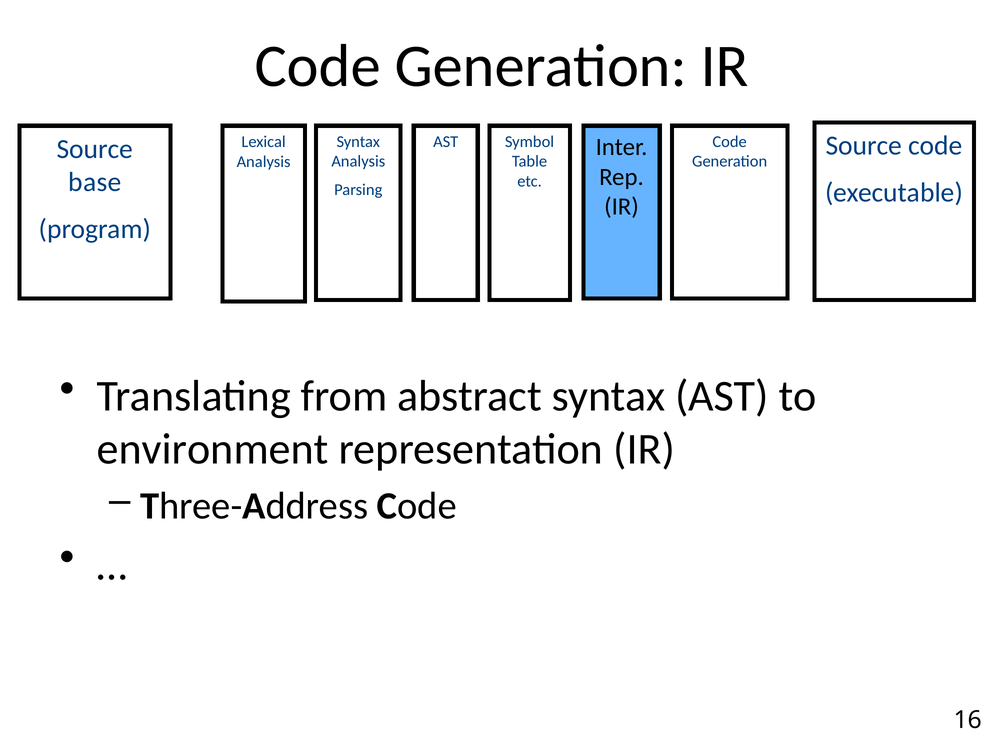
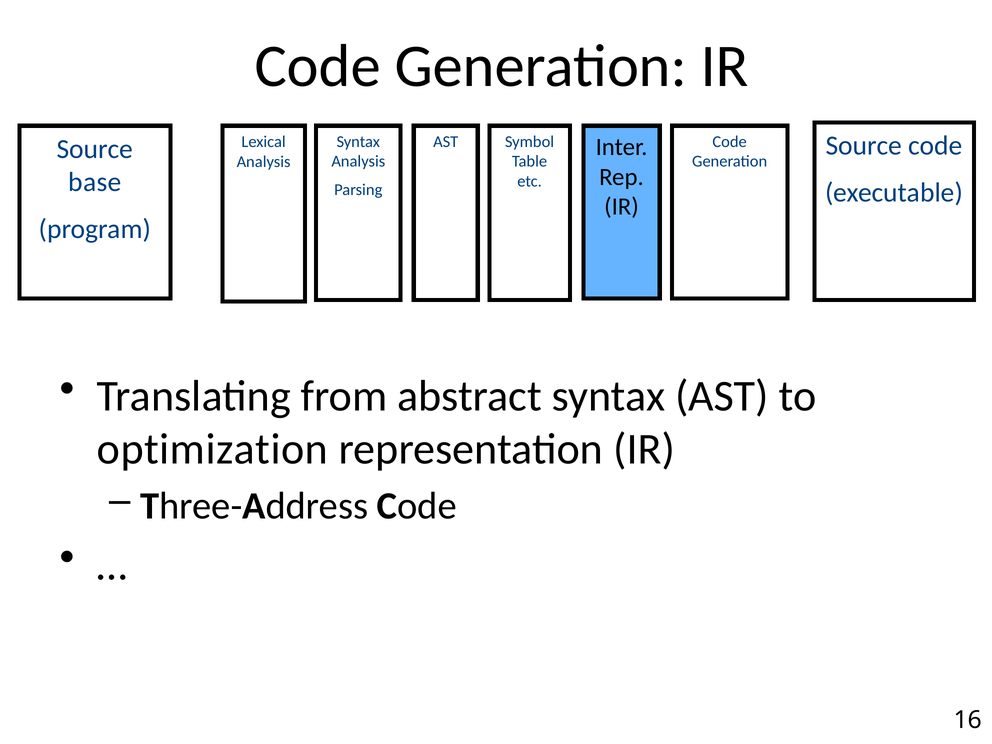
environment: environment -> optimization
